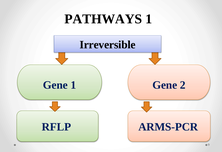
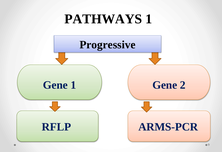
Irreversible: Irreversible -> Progressive
